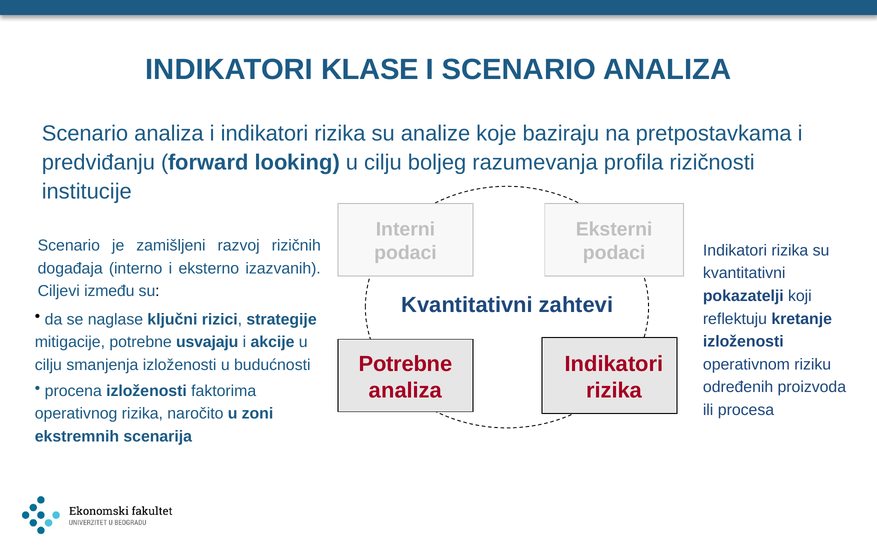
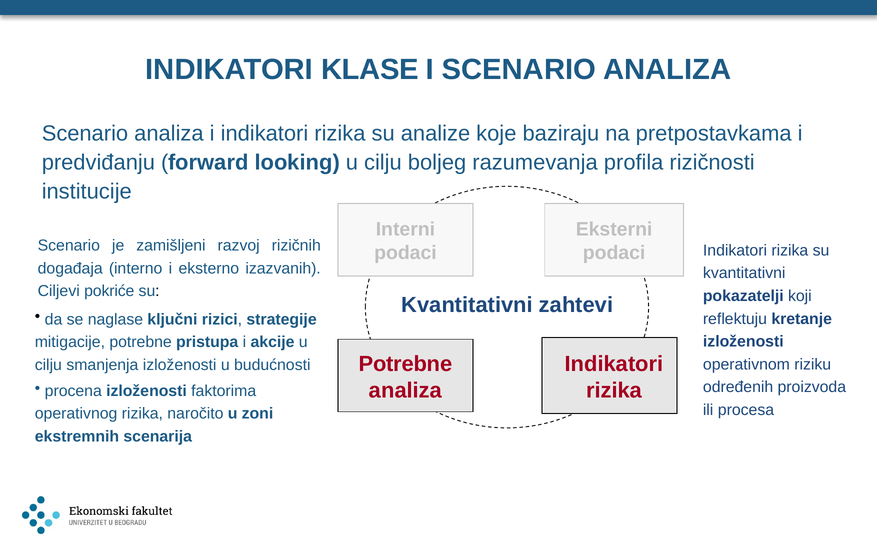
između: između -> pokriće
usvajaju: usvajaju -> pristupa
